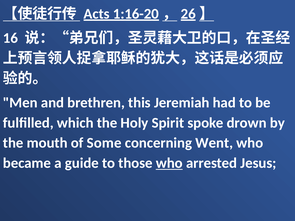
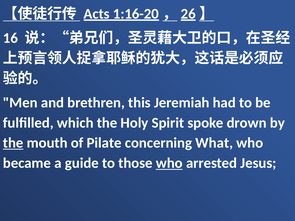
the at (13, 143) underline: none -> present
Some: Some -> Pilate
Went: Went -> What
